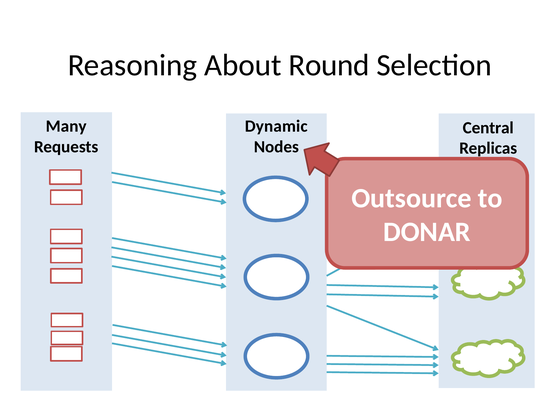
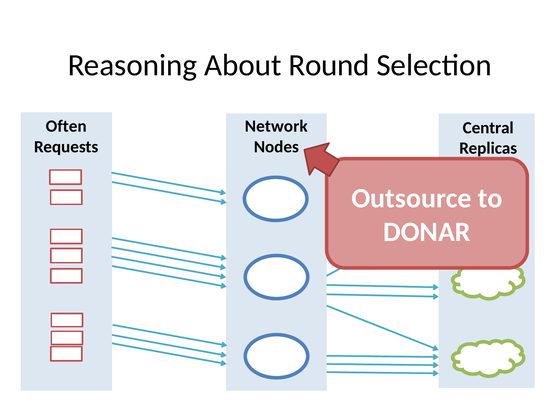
Many: Many -> Often
Dynamic: Dynamic -> Network
